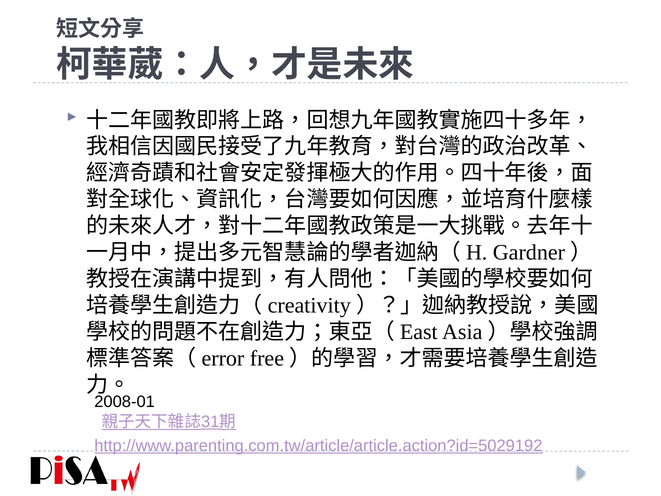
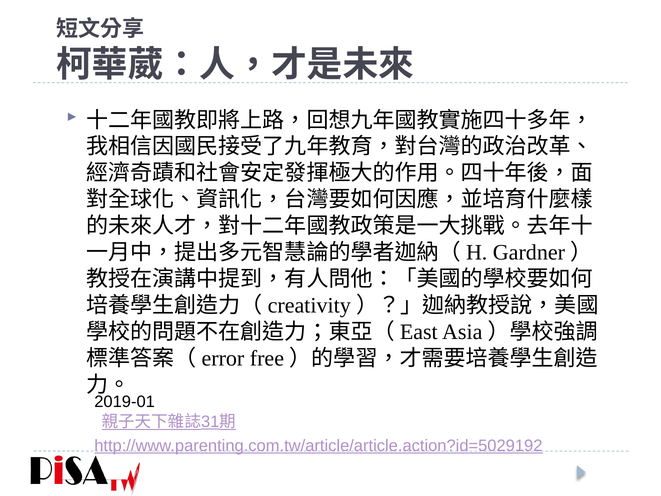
2008-01: 2008-01 -> 2019-01
